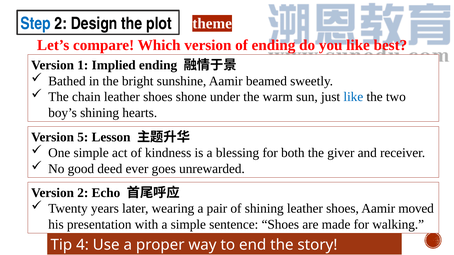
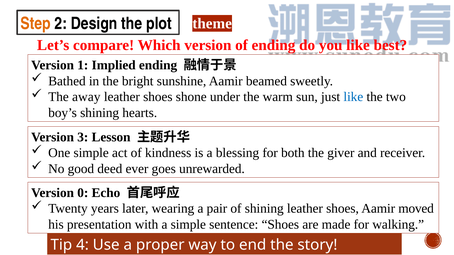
Step colour: blue -> orange
chain: chain -> away
5: 5 -> 3
Version 2: 2 -> 0
